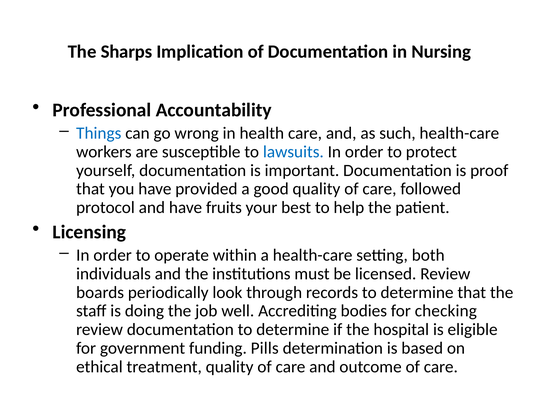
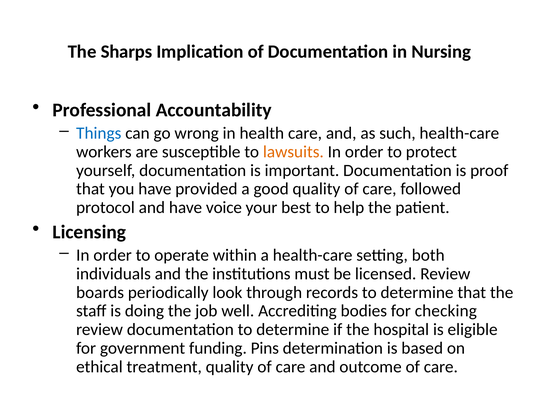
lawsuits colour: blue -> orange
fruits: fruits -> voice
Pills: Pills -> Pins
